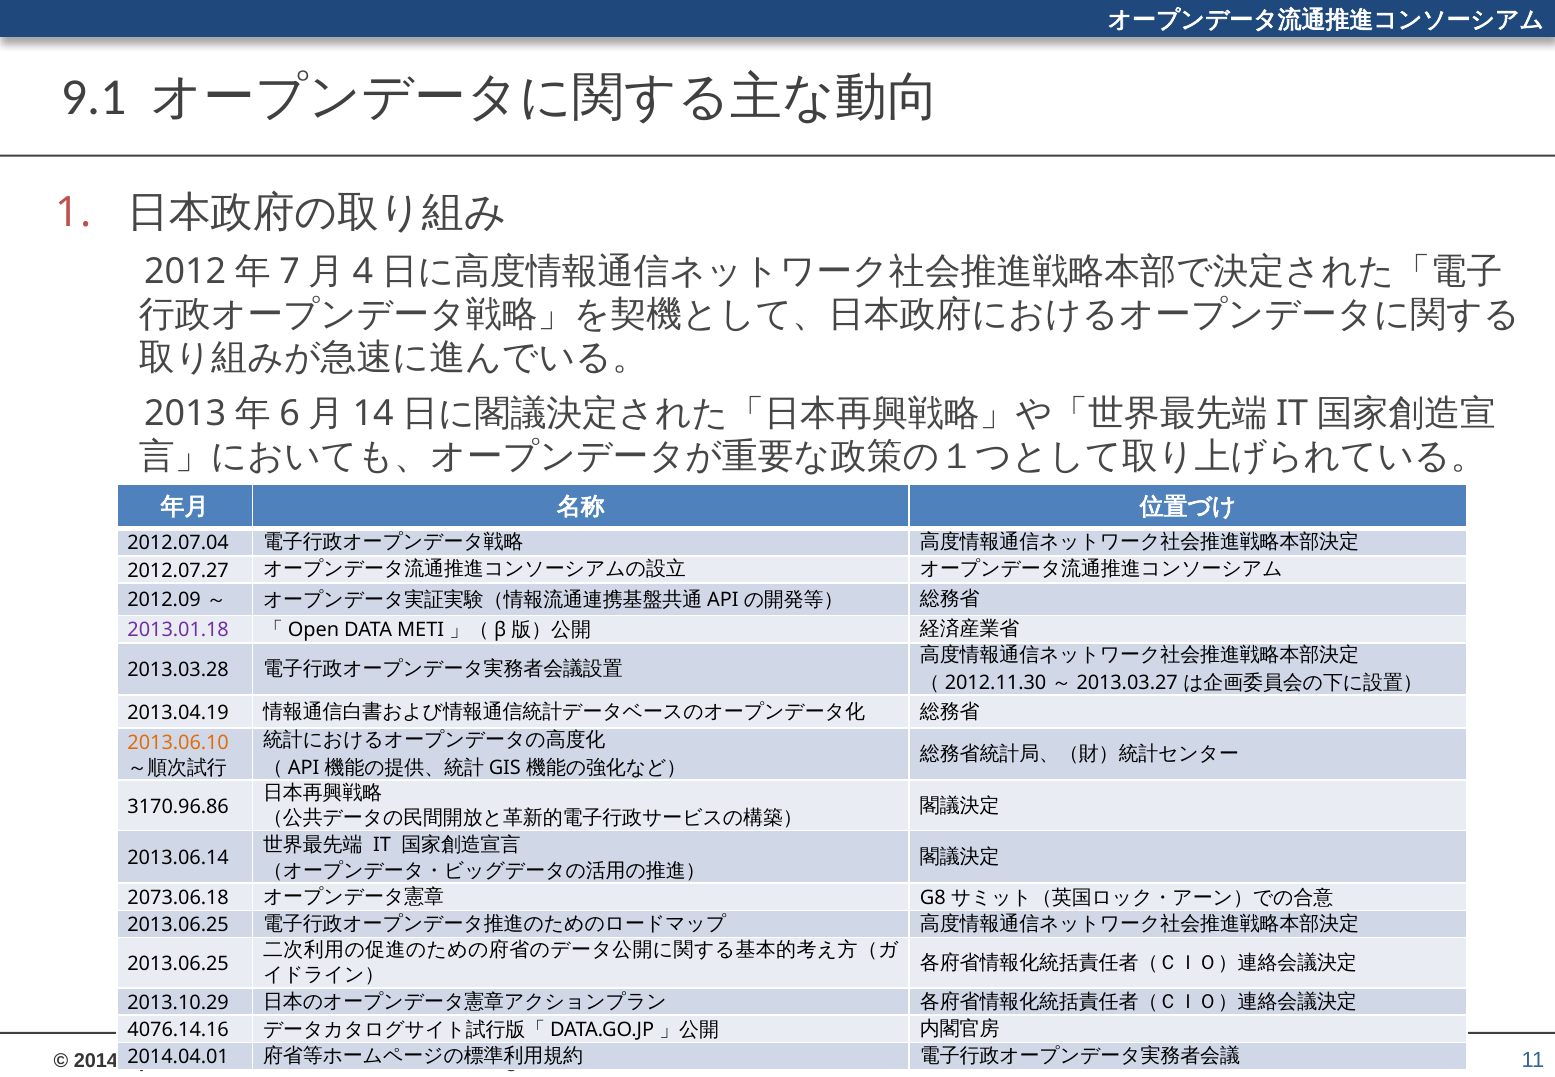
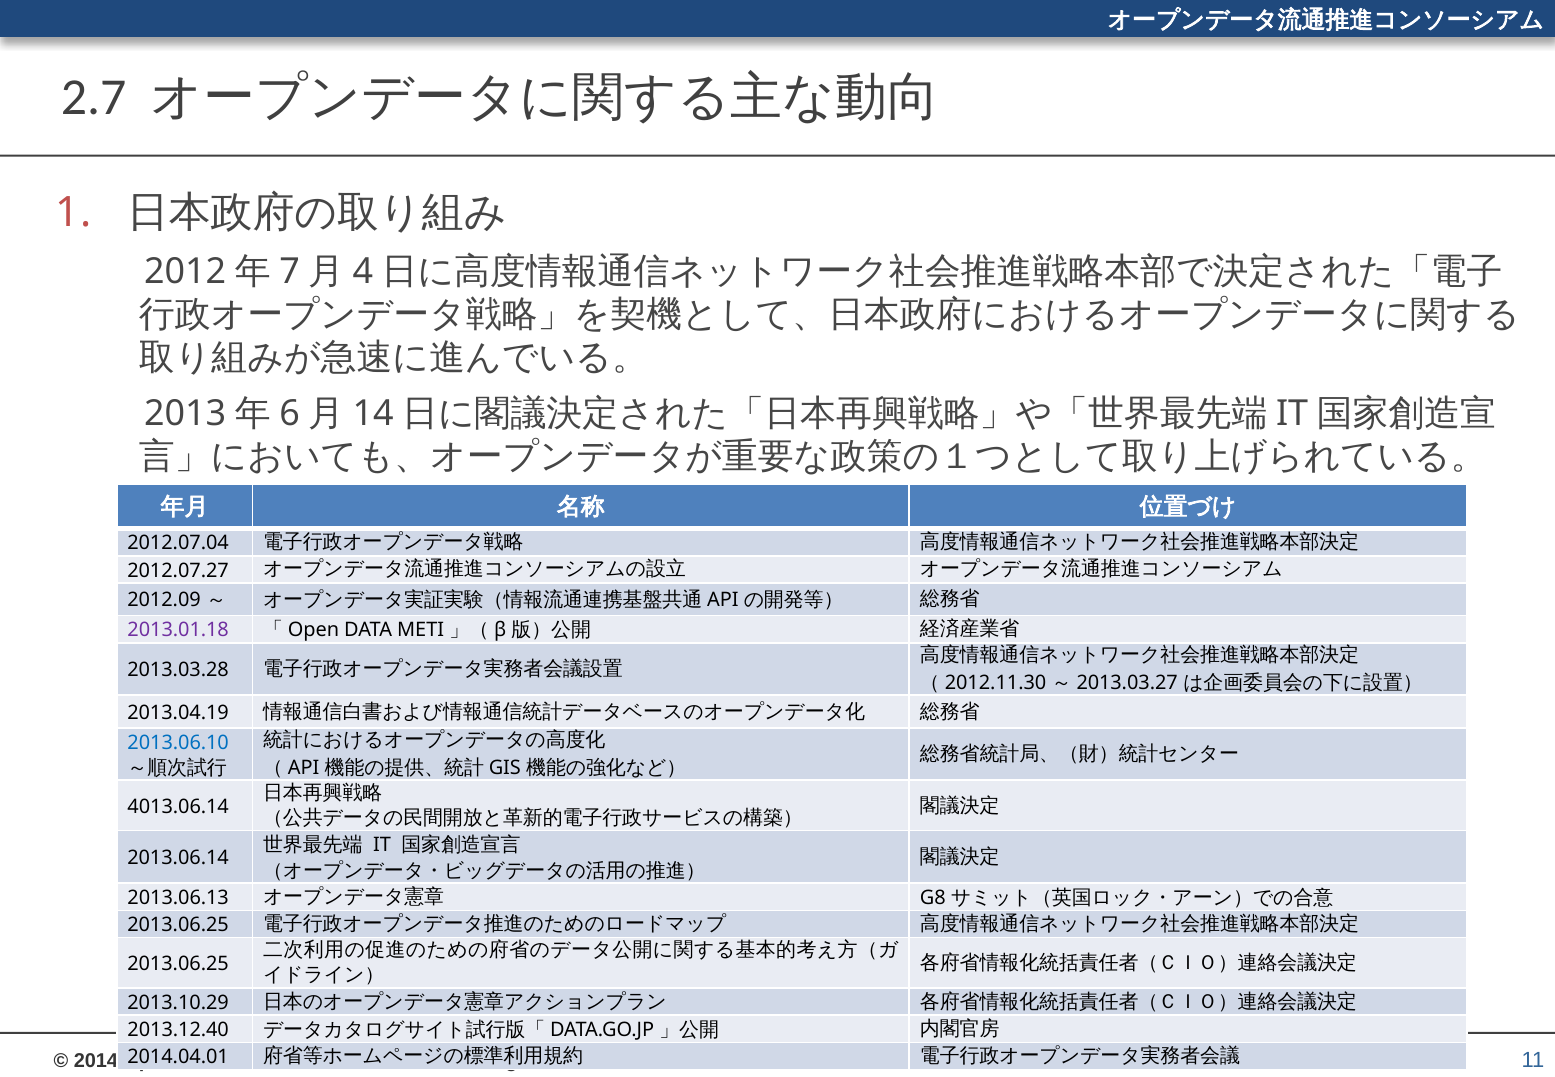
9.1: 9.1 -> 2.7
2013.06.10 colour: orange -> blue
3170.96.86: 3170.96.86 -> 4013.06.14
2073.06.18: 2073.06.18 -> 2013.06.13
4076.14.16: 4076.14.16 -> 2013.12.40
